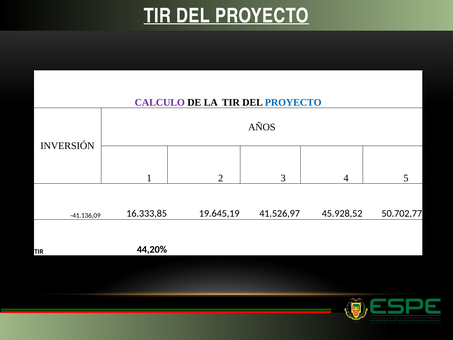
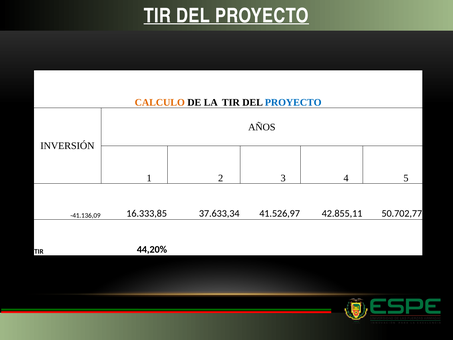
CALCULO colour: purple -> orange
19.645,19: 19.645,19 -> 37.633,34
45.928,52: 45.928,52 -> 42.855,11
